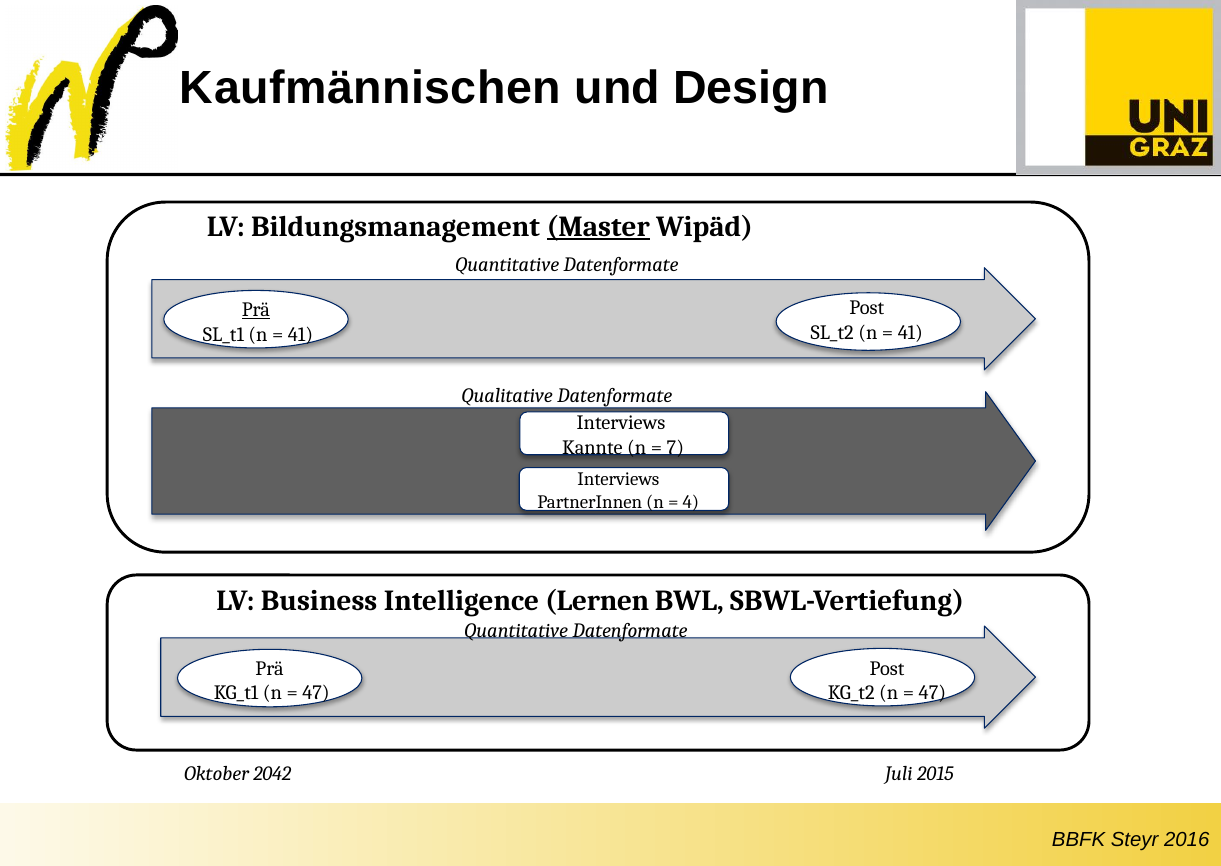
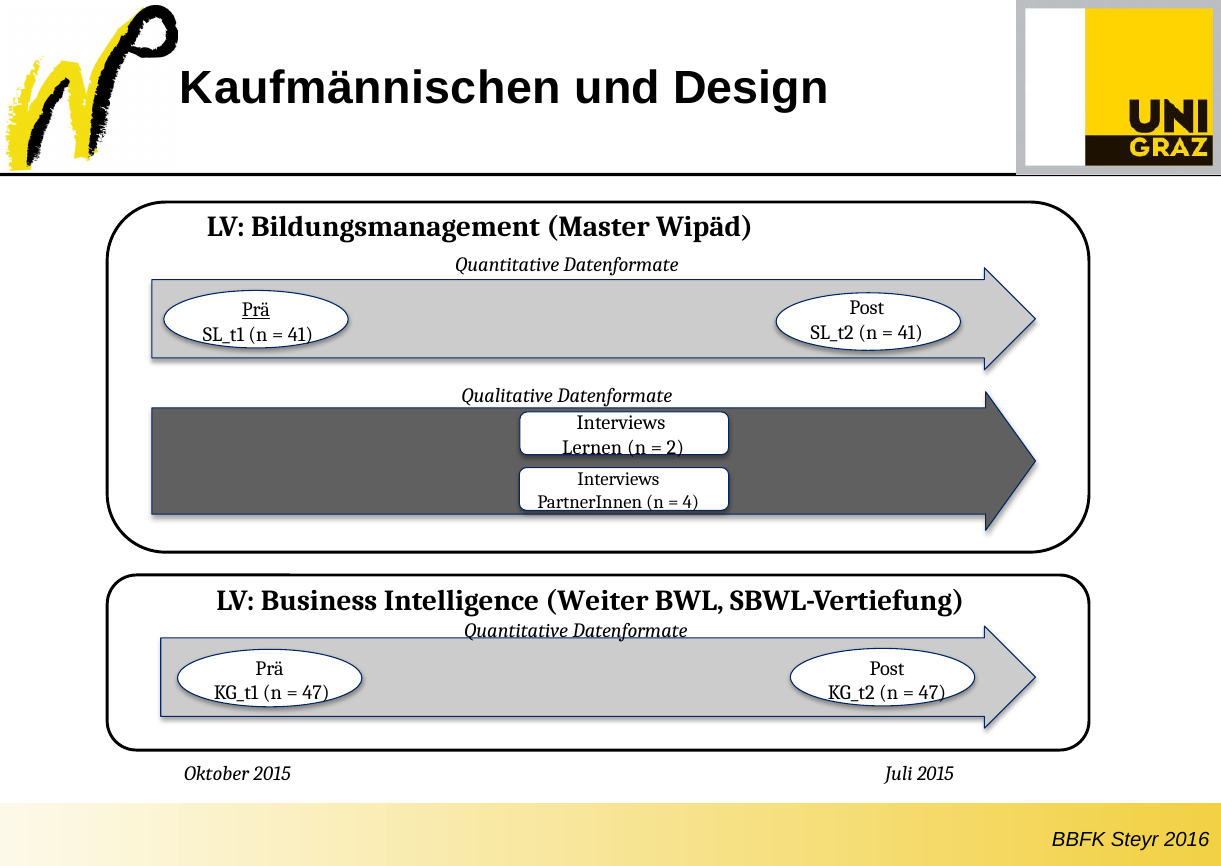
Master underline: present -> none
Kannte: Kannte -> Lernen
7: 7 -> 2
Lernen: Lernen -> Weiter
Oktober 2042: 2042 -> 2015
